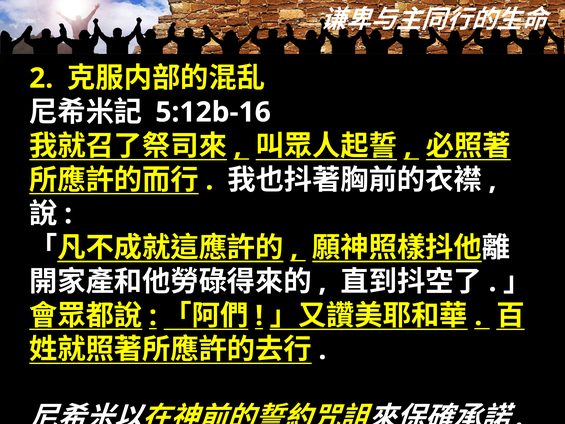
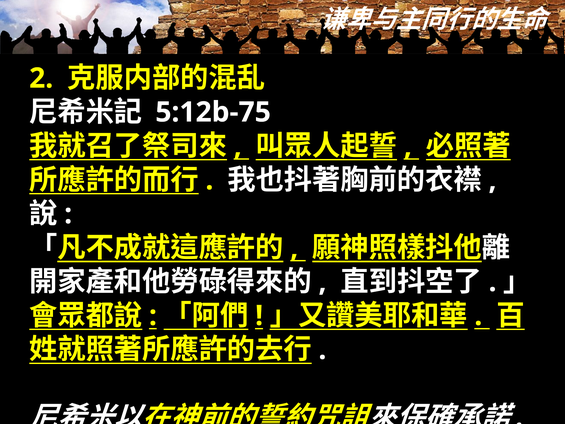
5:12b-16: 5:12b-16 -> 5:12b-75
